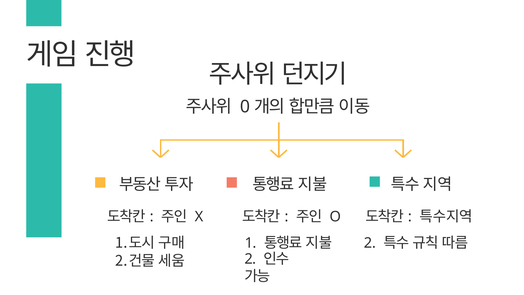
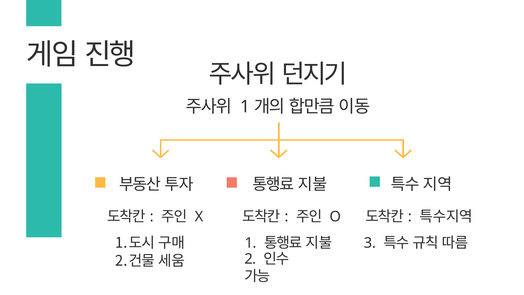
0 at (245, 107): 0 -> 1
2 at (370, 243): 2 -> 3
